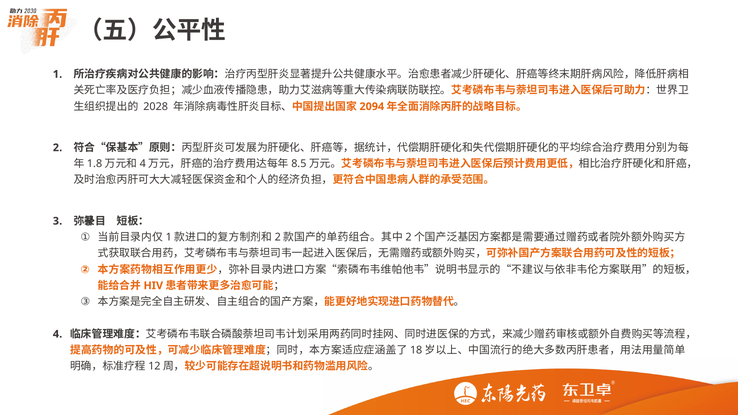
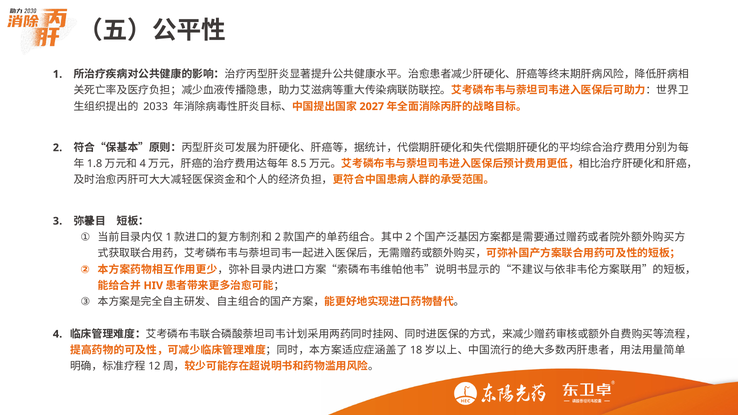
2028: 2028 -> 2033
2094: 2094 -> 2027
